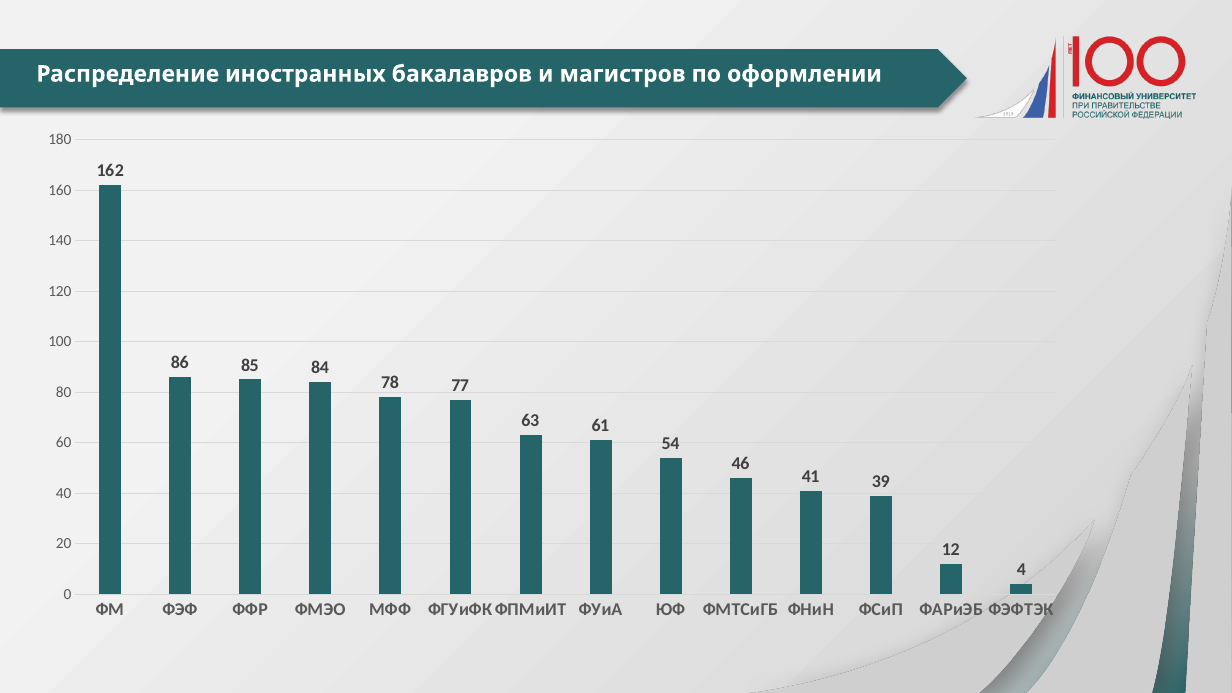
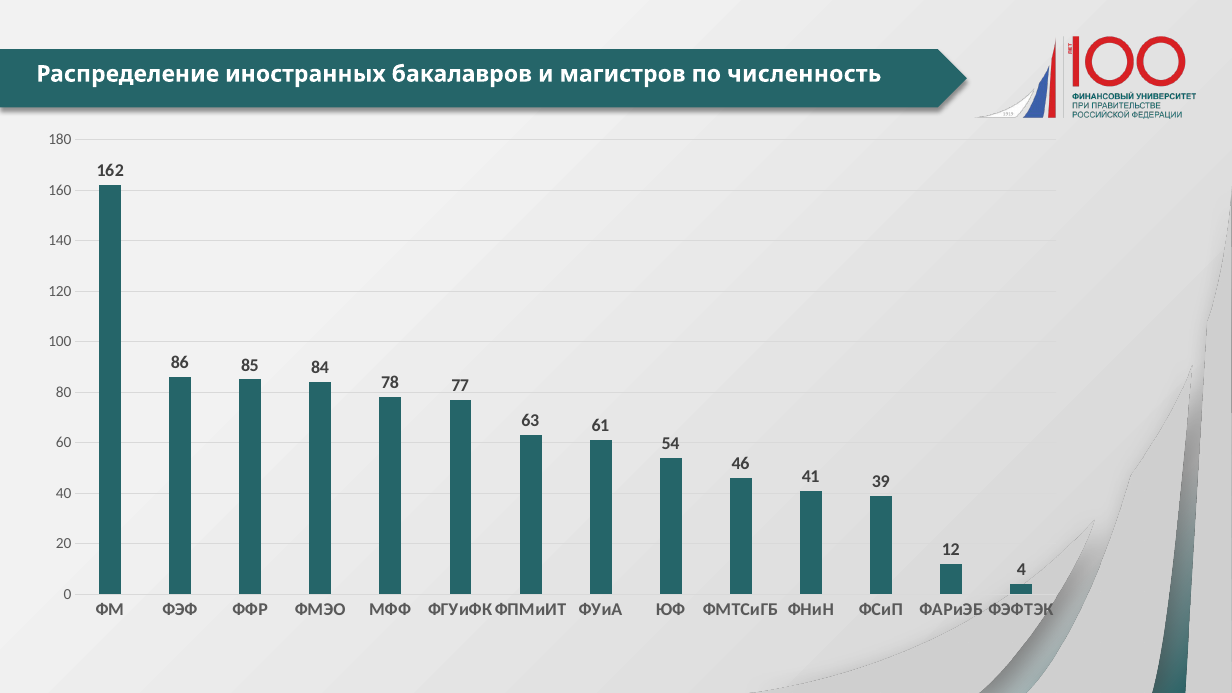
оформлении: оформлении -> численность
